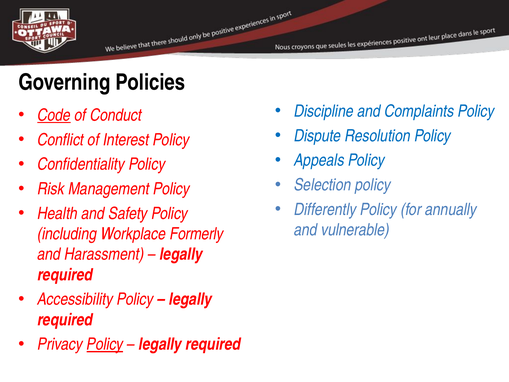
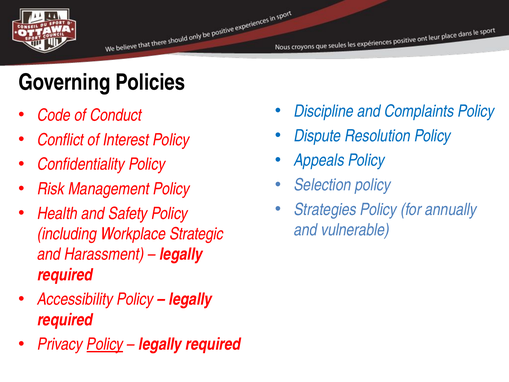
Code underline: present -> none
Differently: Differently -> Strategies
Formerly: Formerly -> Strategic
